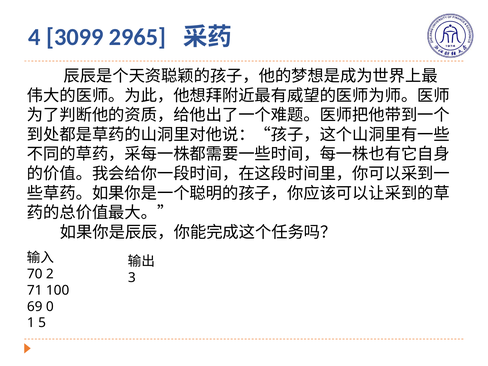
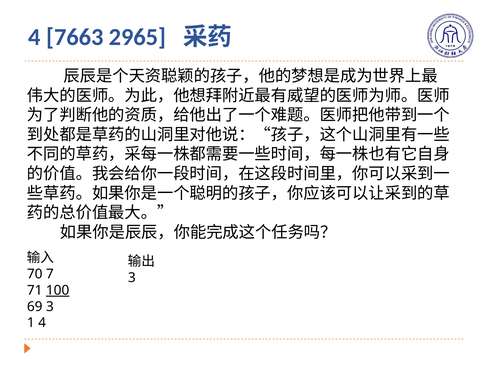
3099: 3099 -> 7663
2: 2 -> 7
100 underline: none -> present
69 0: 0 -> 3
1 5: 5 -> 4
